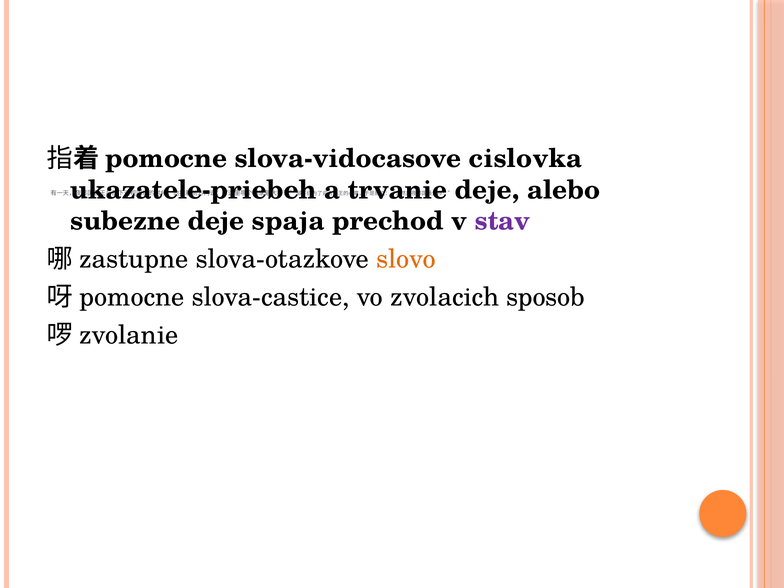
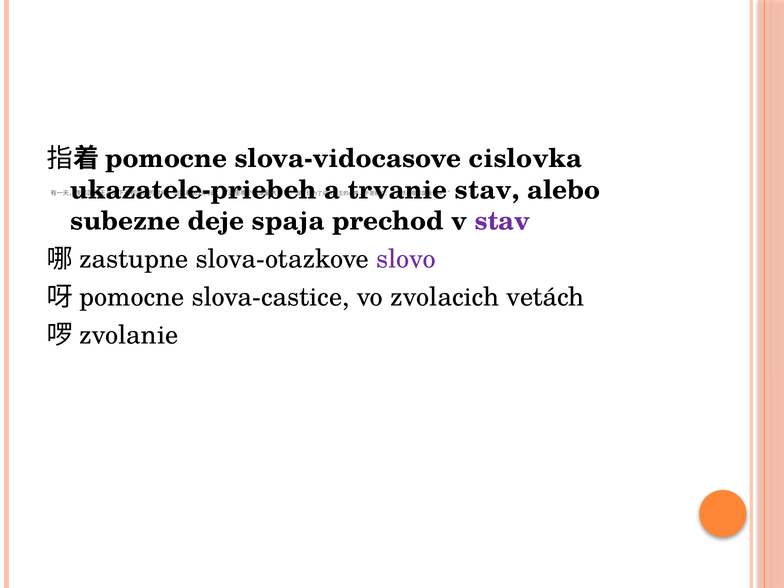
trvanie deje: deje -> stav
slovo colour: orange -> purple
sposob: sposob -> vetách
